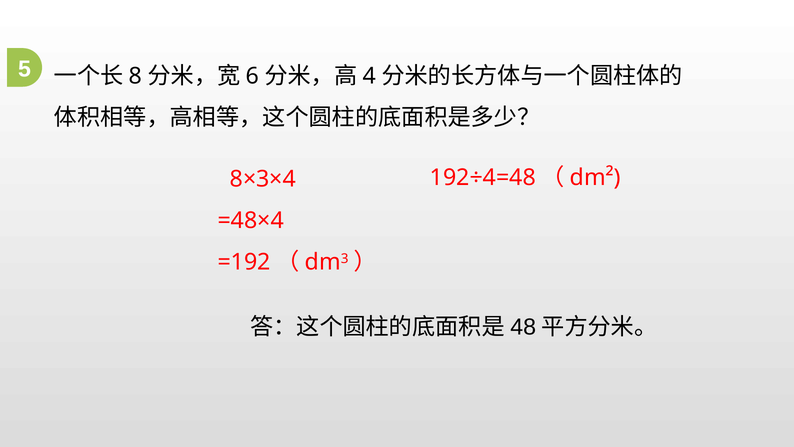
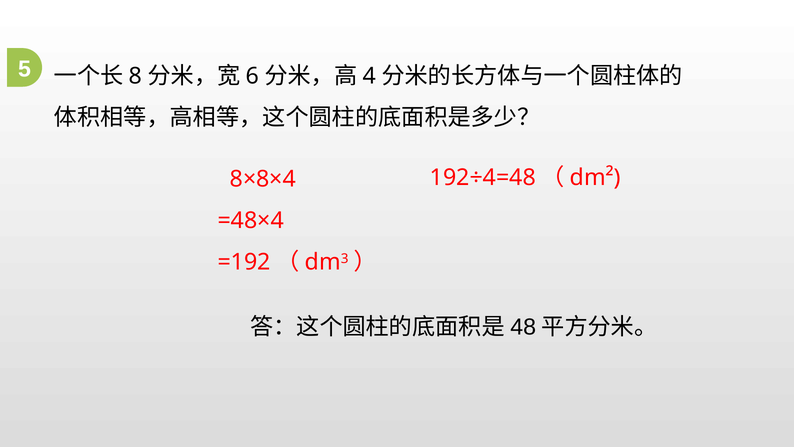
8×3×4: 8×3×4 -> 8×8×4
